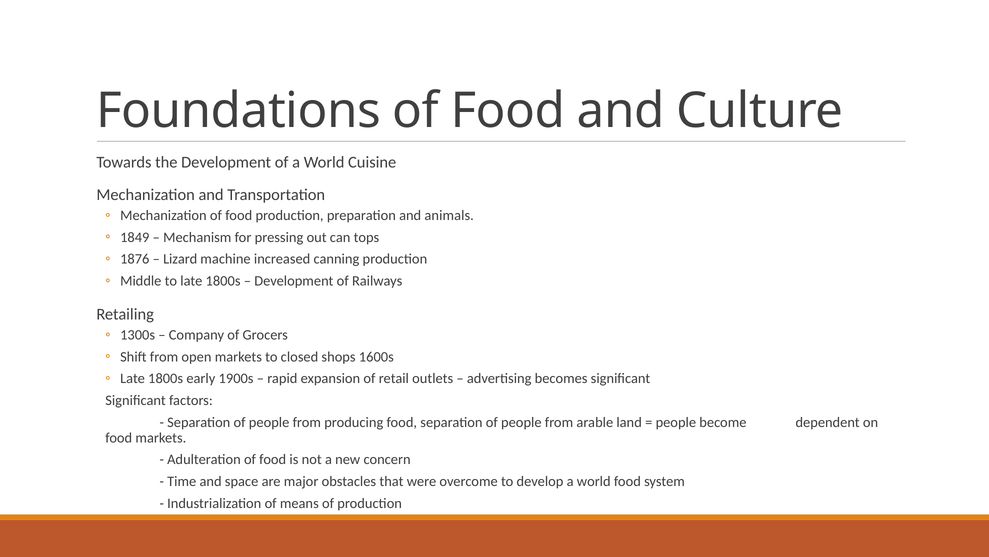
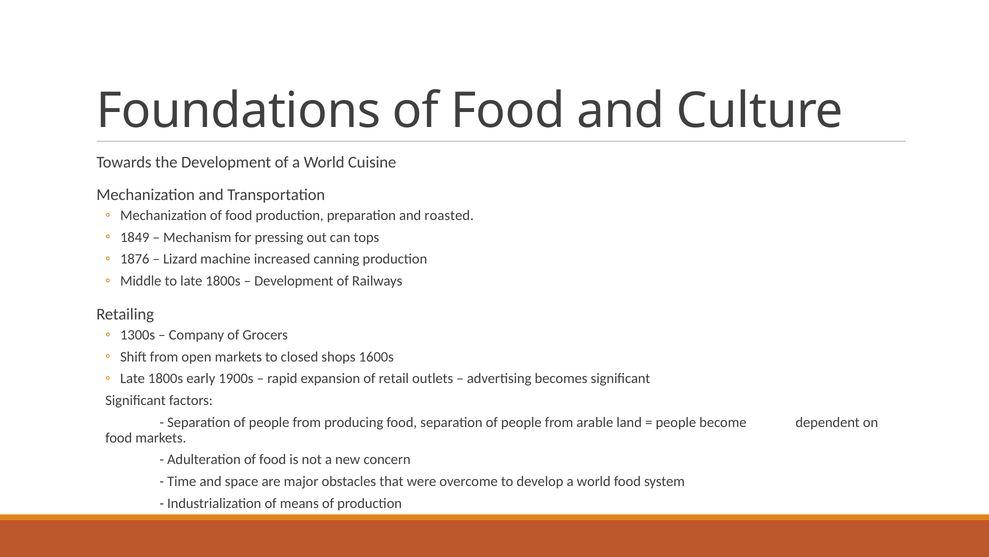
animals: animals -> roasted
